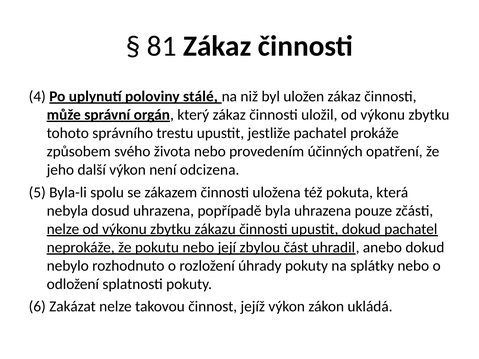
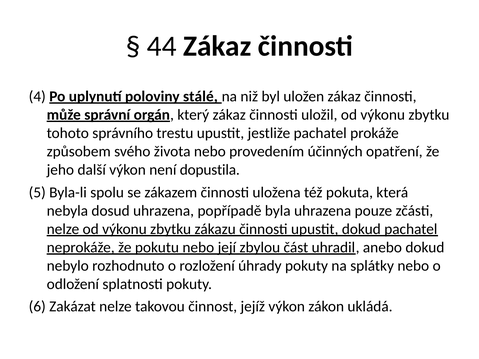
81: 81 -> 44
odcizena: odcizena -> dopustila
